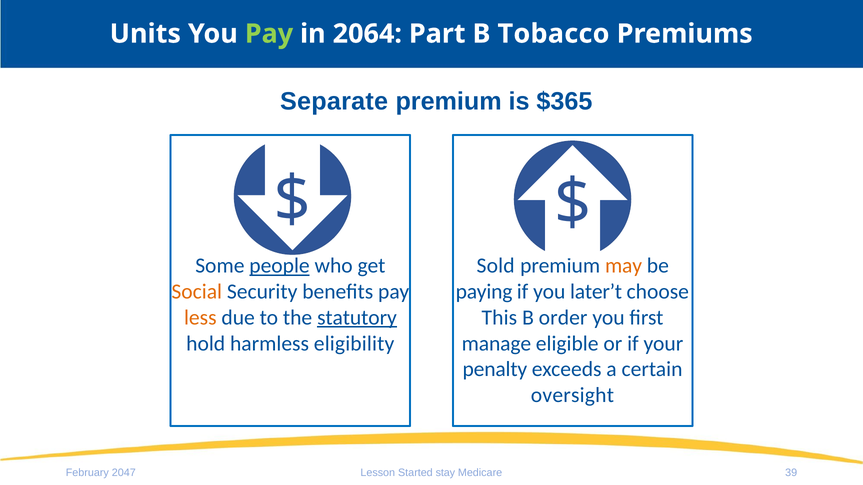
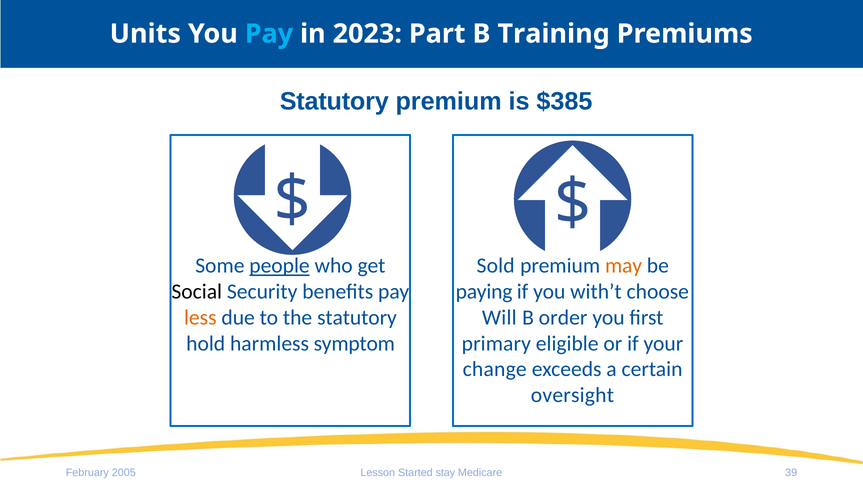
Pay at (269, 34) colour: light green -> light blue
2064: 2064 -> 2023
Tobacco: Tobacco -> Training
Separate at (334, 102): Separate -> Statutory
$365: $365 -> $385
Social colour: orange -> black
later’t: later’t -> with’t
statutory at (357, 318) underline: present -> none
This: This -> Will
eligibility: eligibility -> symptom
manage: manage -> primary
penalty: penalty -> change
2047: 2047 -> 2005
